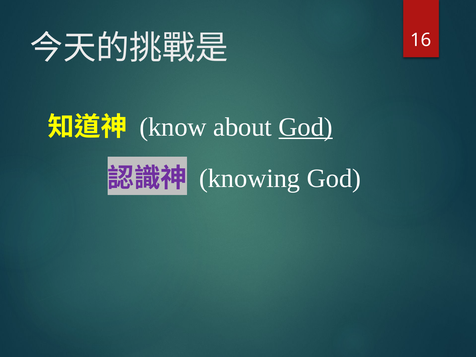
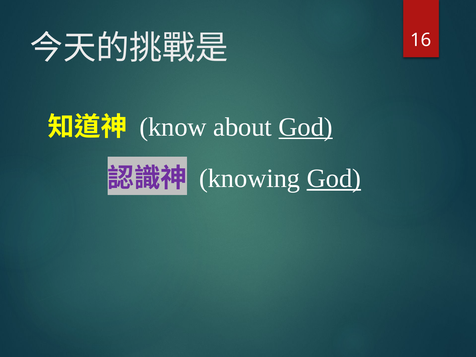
God at (334, 178) underline: none -> present
